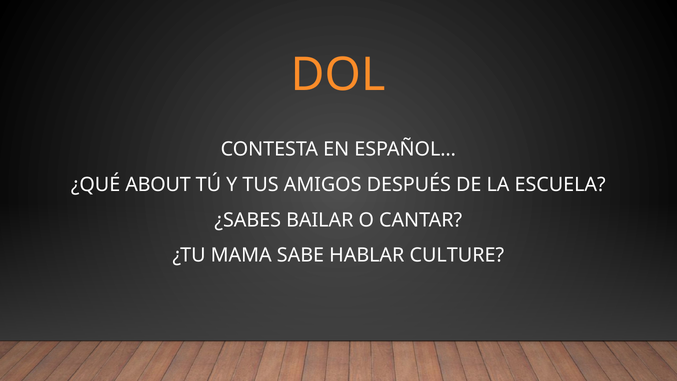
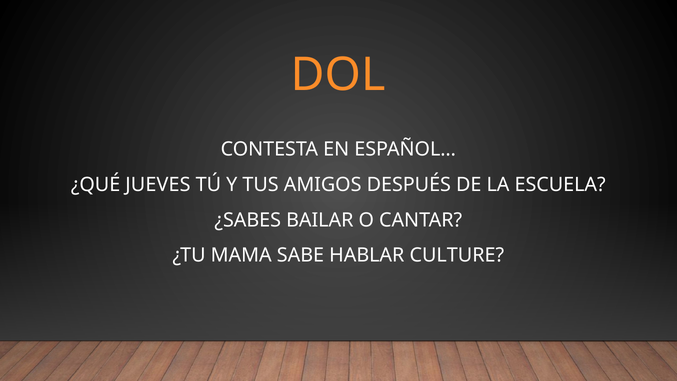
ABOUT: ABOUT -> JUEVES
